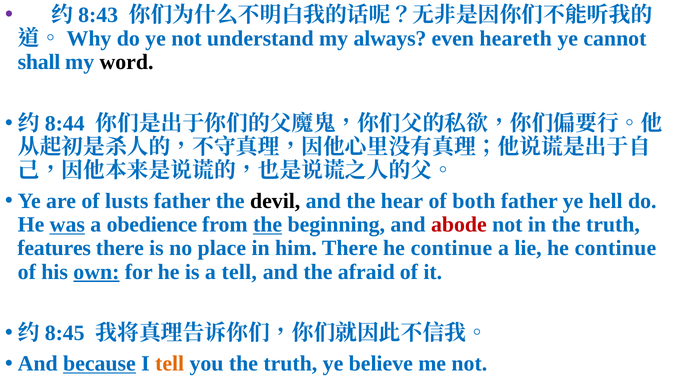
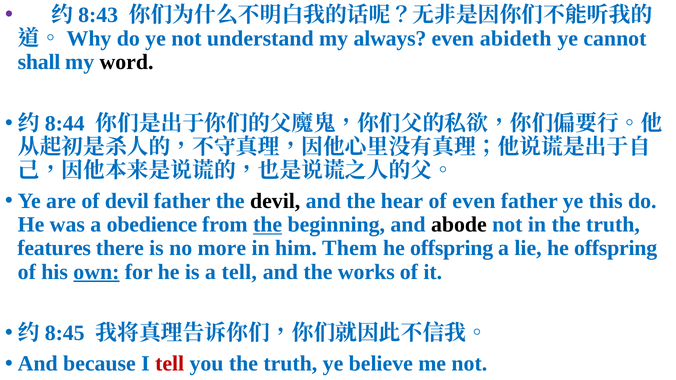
heareth: heareth -> abideth
of lusts: lusts -> devil
of both: both -> even
hell: hell -> this
was underline: present -> none
abode colour: red -> black
place: place -> more
him There: There -> Them
continue at (451, 248): continue -> offspring
lie he continue: continue -> offspring
afraid: afraid -> works
because underline: present -> none
tell at (170, 364) colour: orange -> red
